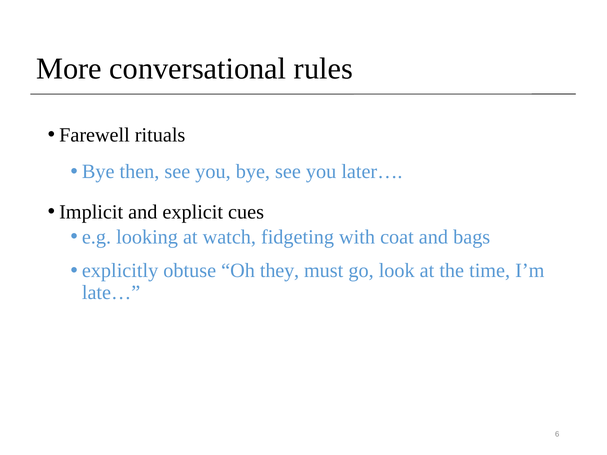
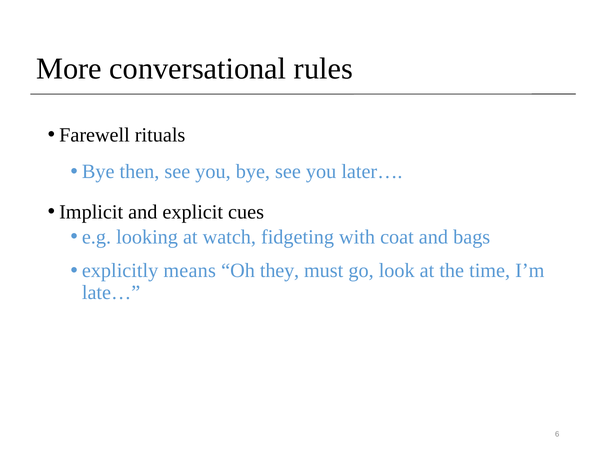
obtuse: obtuse -> means
